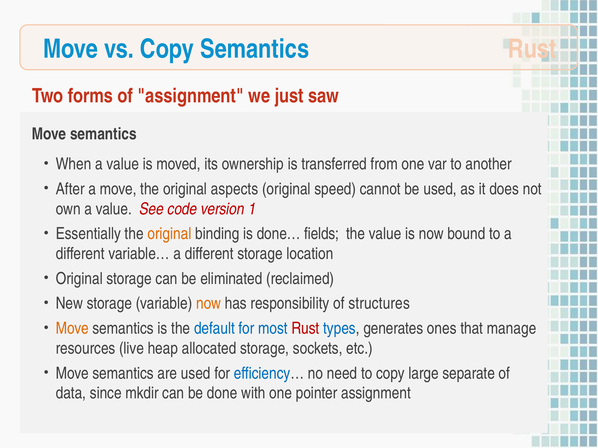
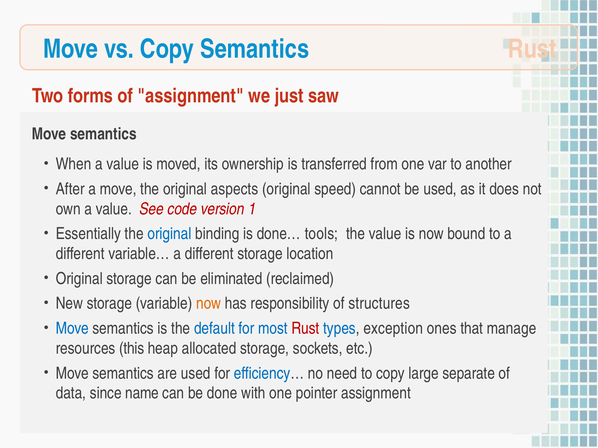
original at (169, 234) colour: orange -> blue
fields: fields -> tools
Move at (72, 329) colour: orange -> blue
generates: generates -> exception
live: live -> this
mkdir: mkdir -> name
